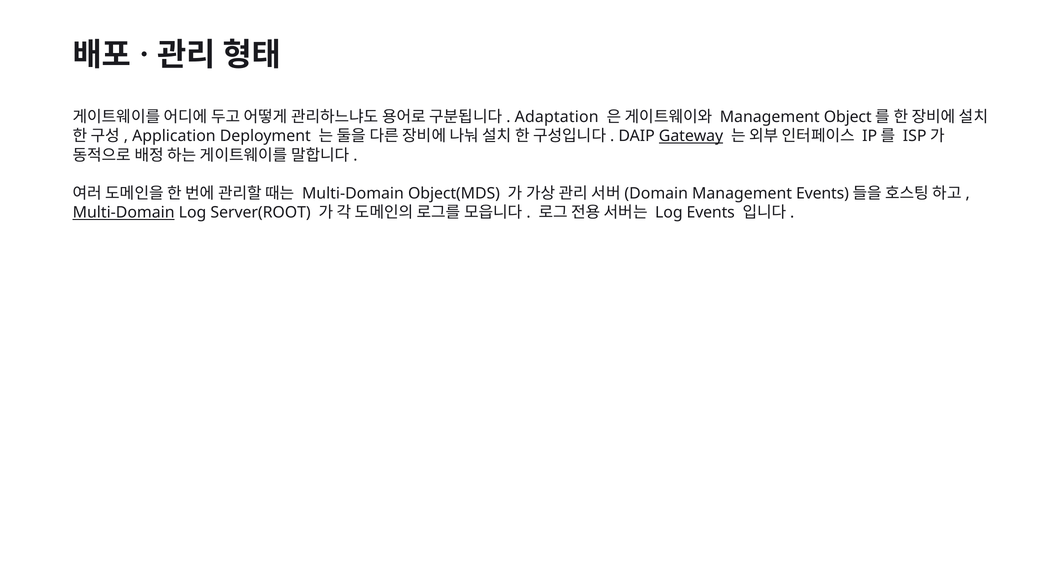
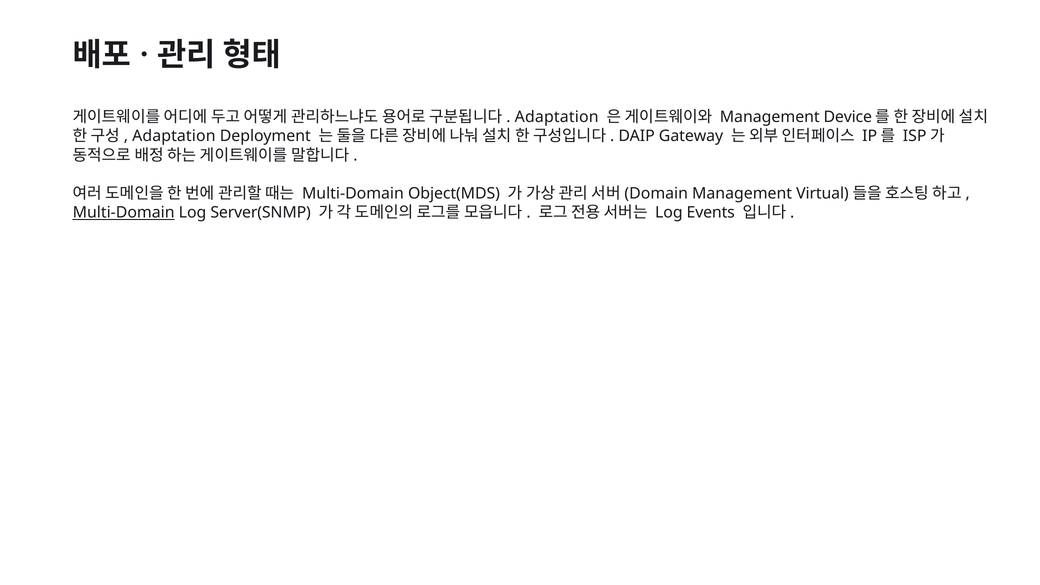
Object: Object -> Device
Application at (174, 136): Application -> Adaptation
Gateway underline: present -> none
Management Events: Events -> Virtual
Server(ROOT: Server(ROOT -> Server(SNMP
